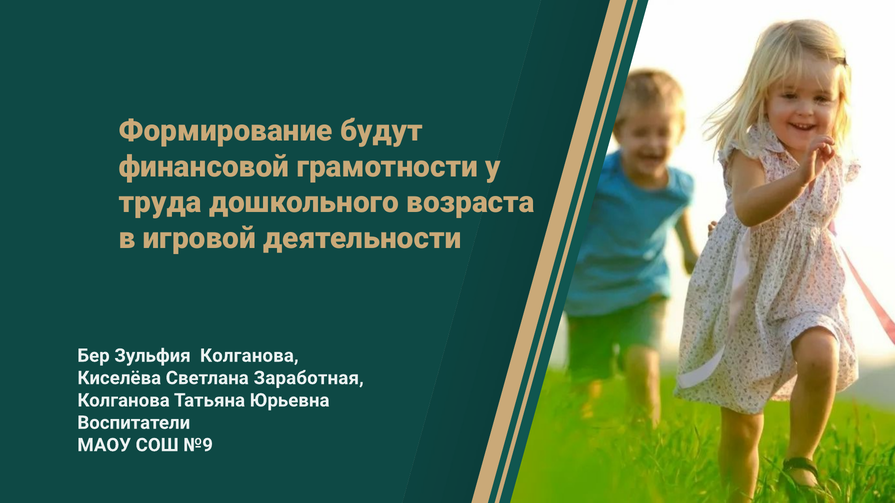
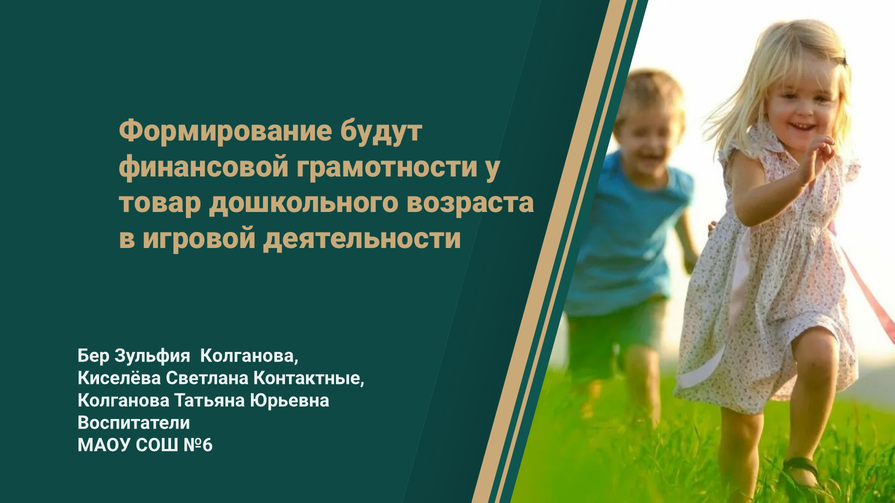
труда: труда -> товар
Заработная: Заработная -> Контактные
№9: №9 -> №6
